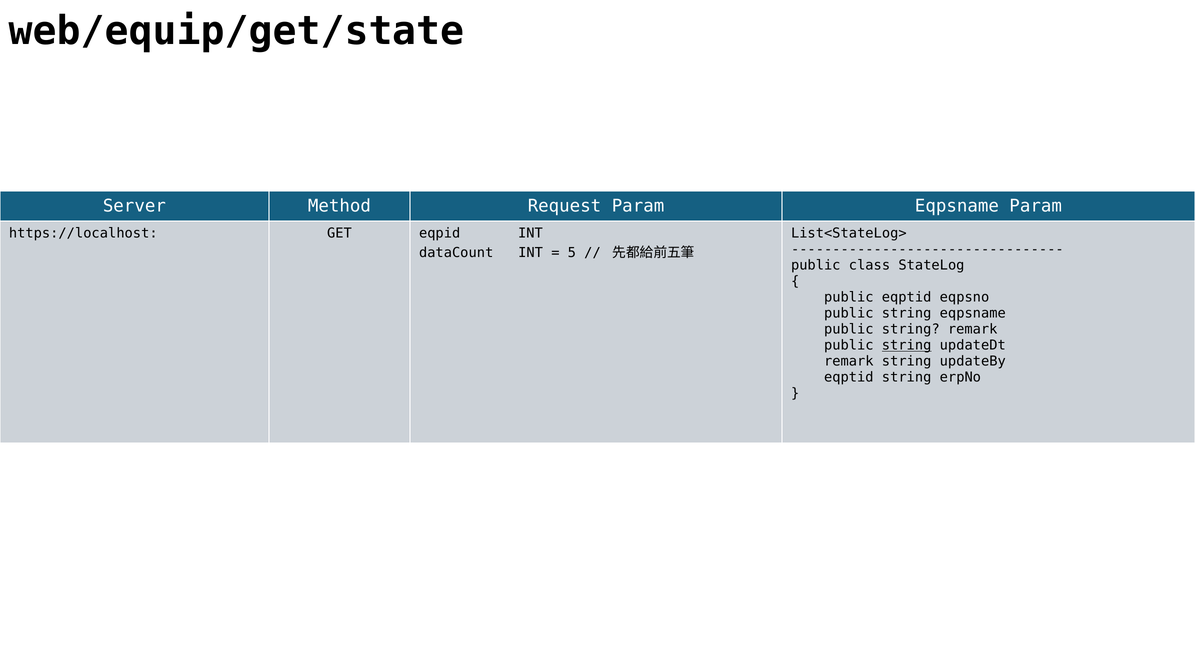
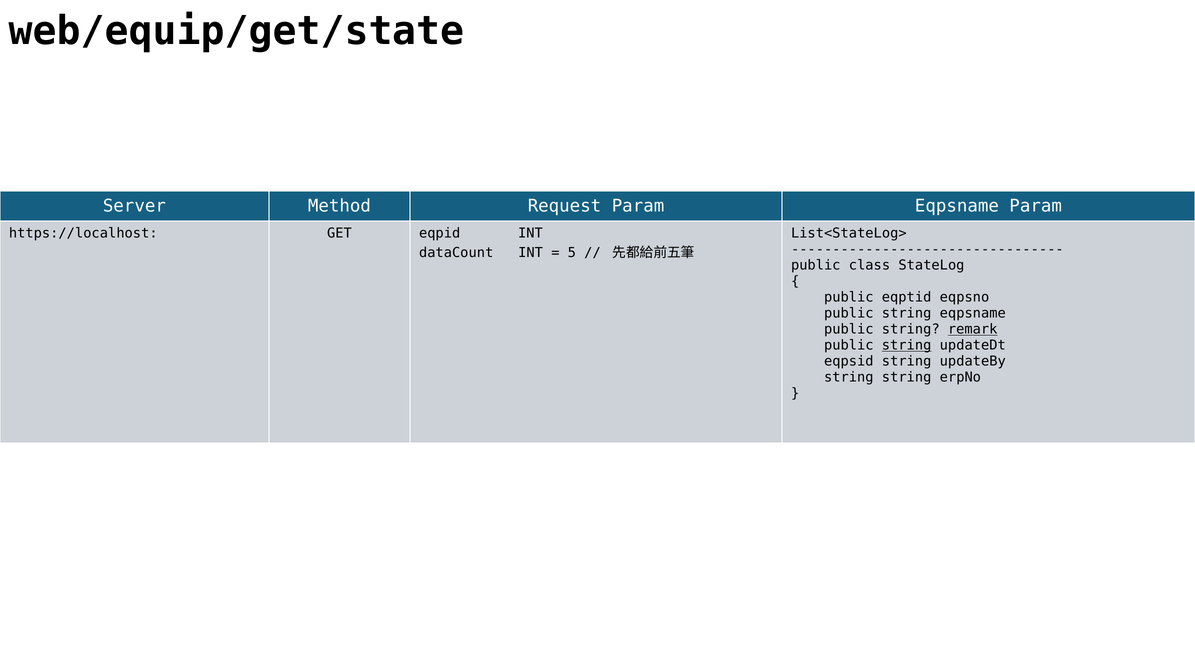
remark at (973, 329) underline: none -> present
remark at (849, 361): remark -> eqpsid
eqptid at (849, 377): eqptid -> string
